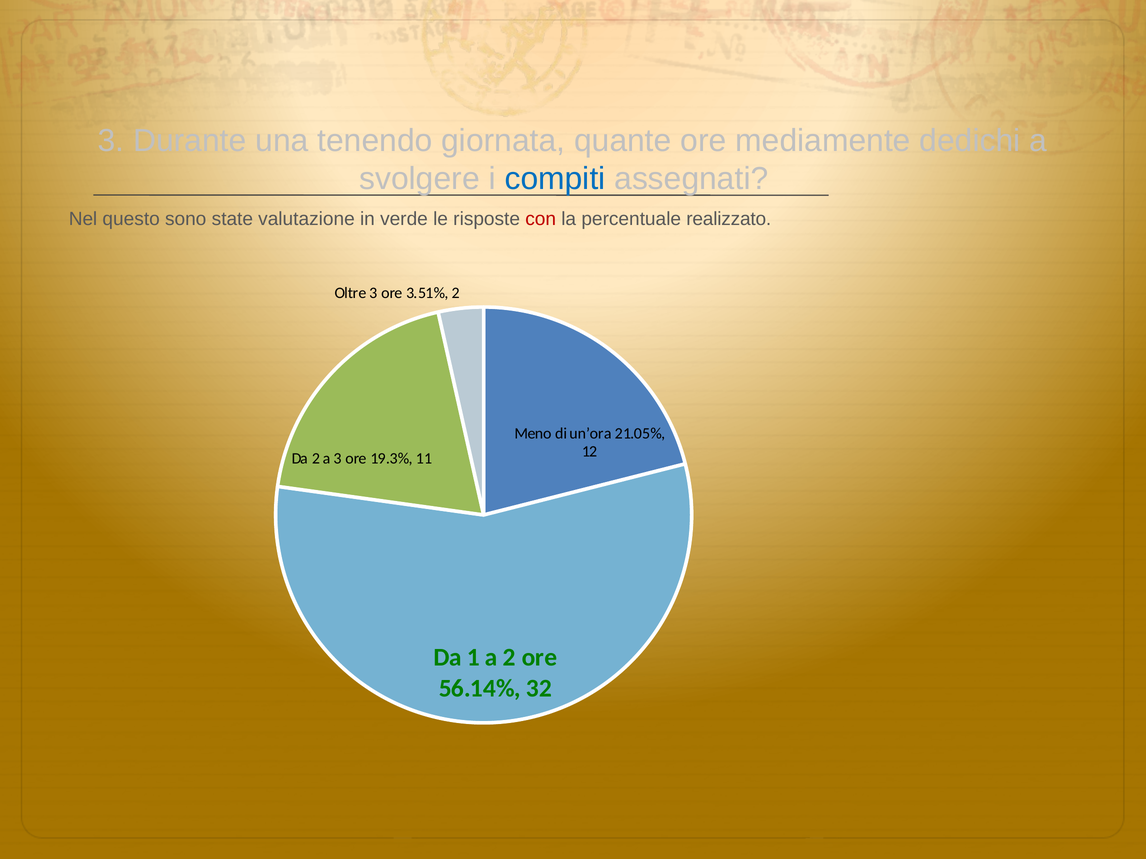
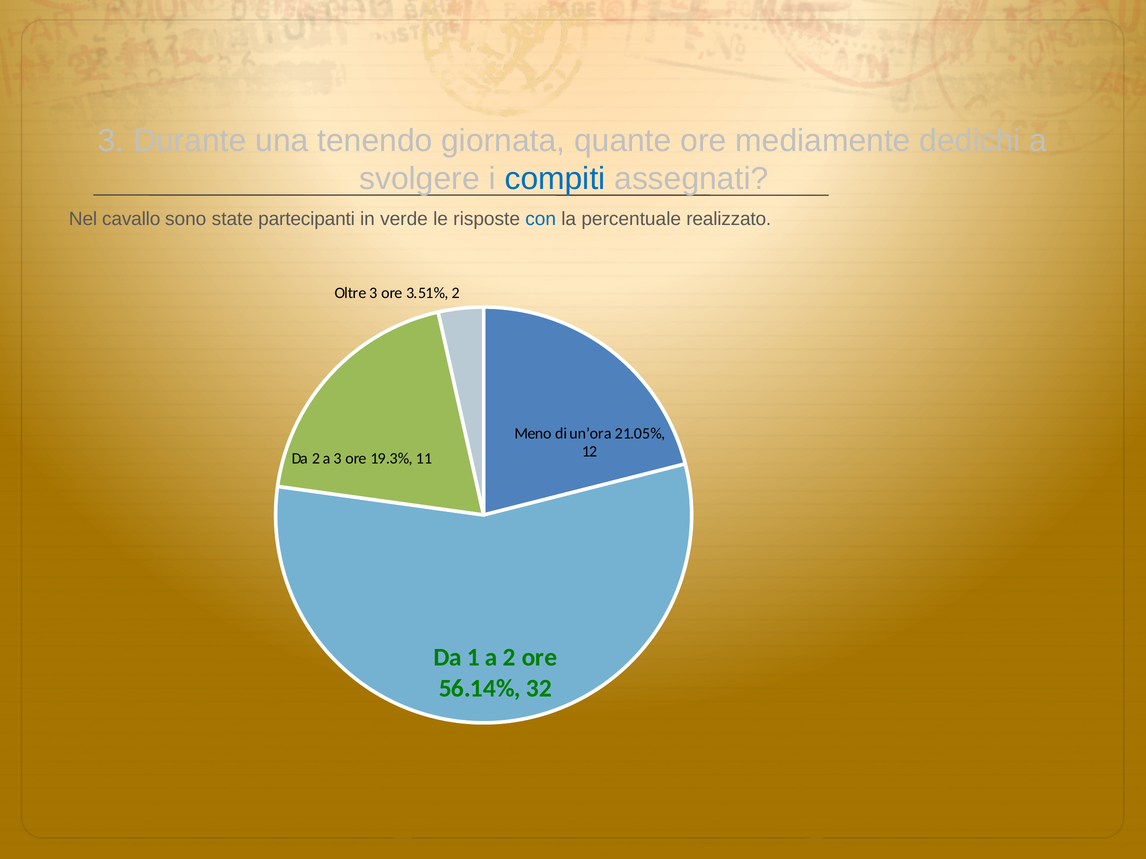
questo: questo -> cavallo
valutazione: valutazione -> partecipanti
con colour: red -> blue
